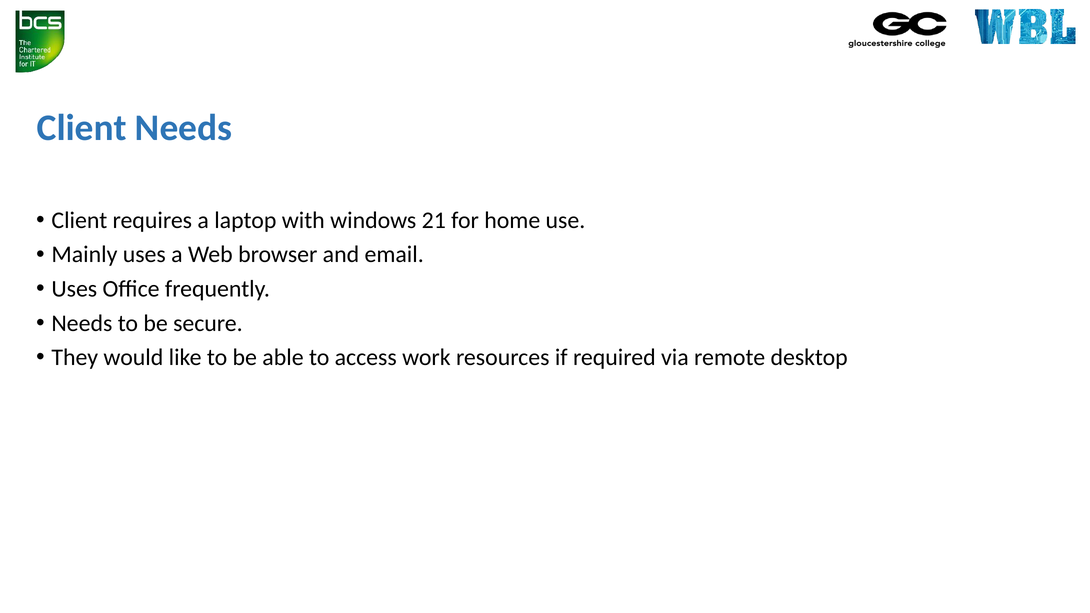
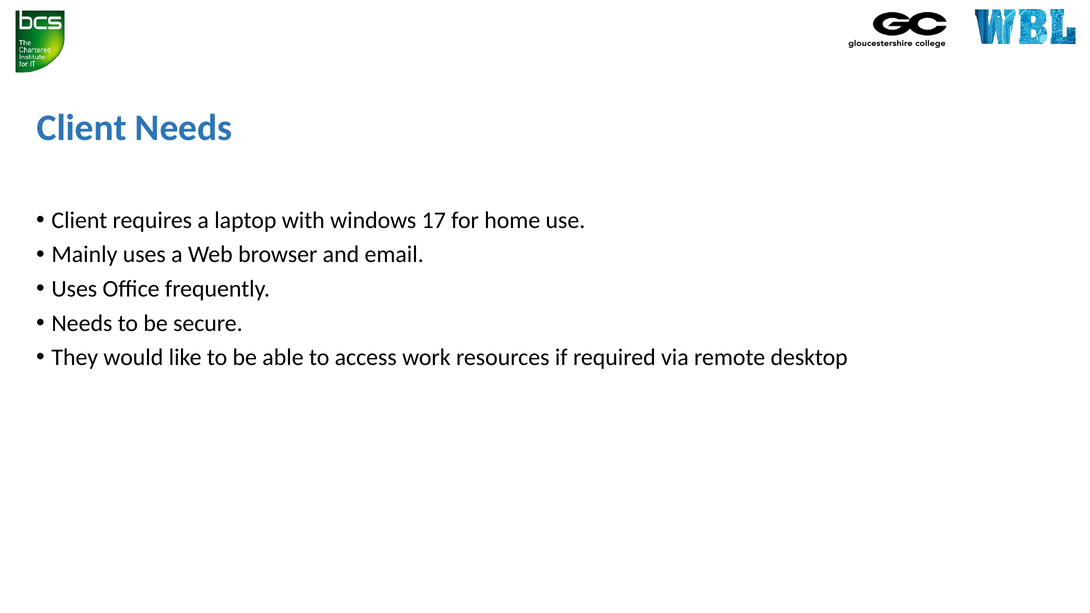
21: 21 -> 17
